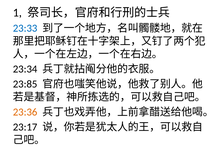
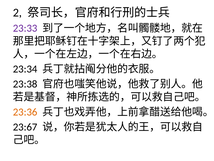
1: 1 -> 2
23:33 colour: blue -> purple
23:85: 23:85 -> 23:38
23:17: 23:17 -> 23:67
